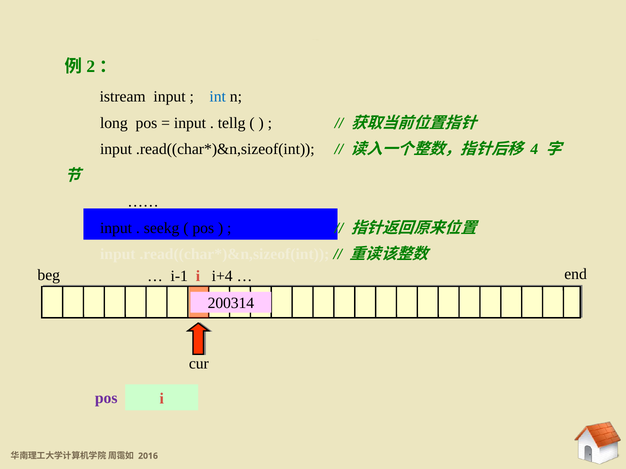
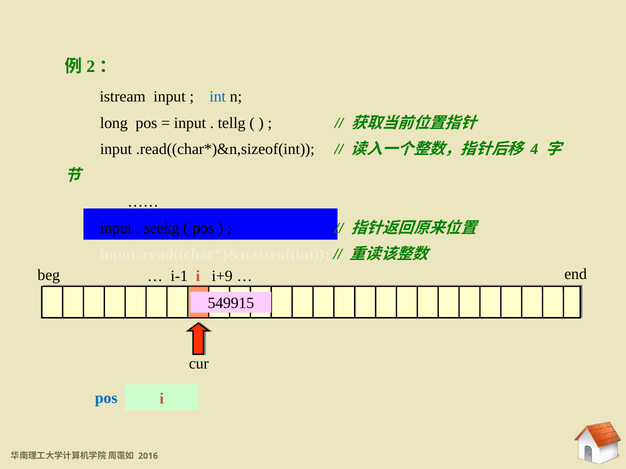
i+4: i+4 -> i+9
200314: 200314 -> 549915
pos at (106, 399) colour: purple -> blue
